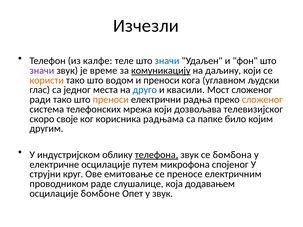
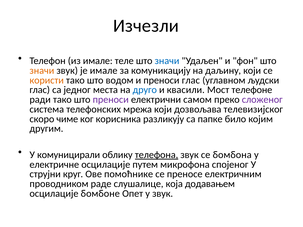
из калфе: калфе -> имале
значи at (42, 71) colour: purple -> orange
је време: време -> имале
комуникацију underline: present -> none
преноси кога: кога -> глас
Мост сложеног: сложеног -> телефоне
преноси at (111, 100) colour: orange -> purple
радња: радња -> самом
сложеног at (262, 100) colour: orange -> purple
своје: своје -> чиме
радњама: радњама -> разликују
индустријском: индустријском -> комуницирали
емитовање: емитовање -> помоћнике
